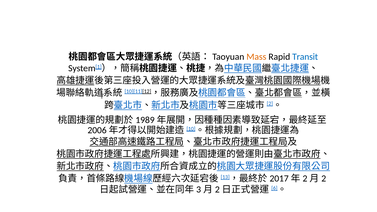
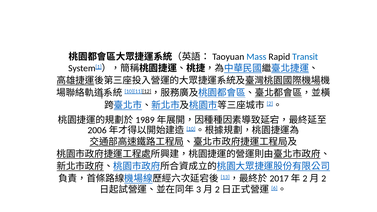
Mass colour: orange -> blue
